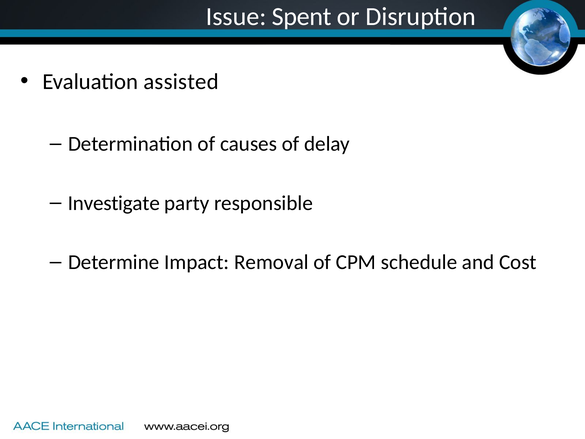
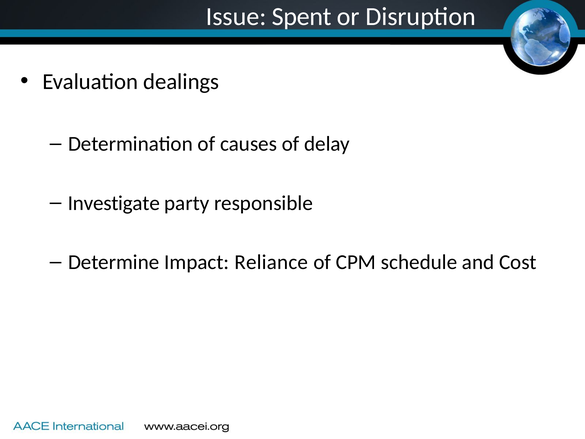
assisted: assisted -> dealings
Removal: Removal -> Reliance
